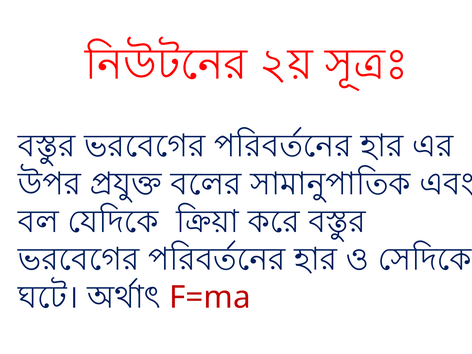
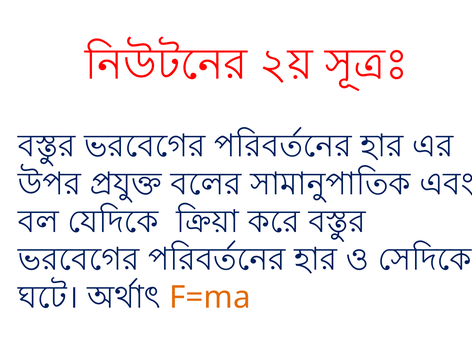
F=ma colour: red -> orange
